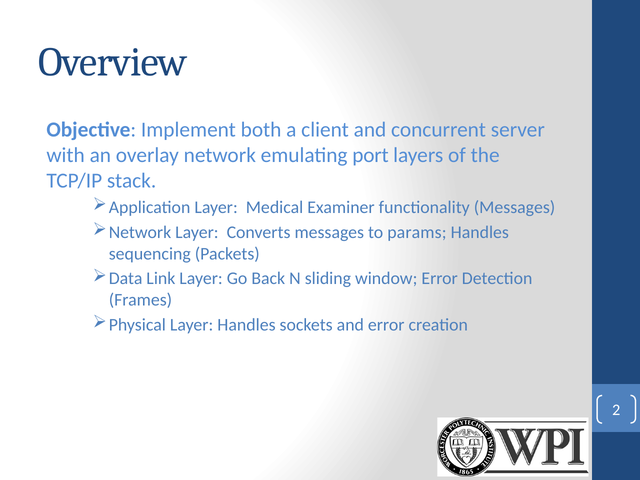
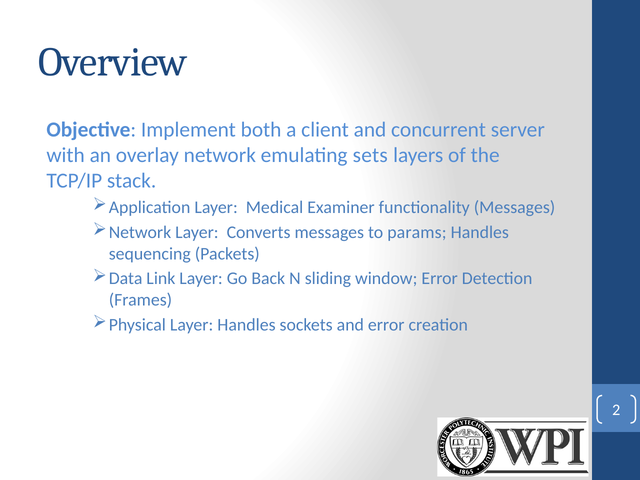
port: port -> sets
